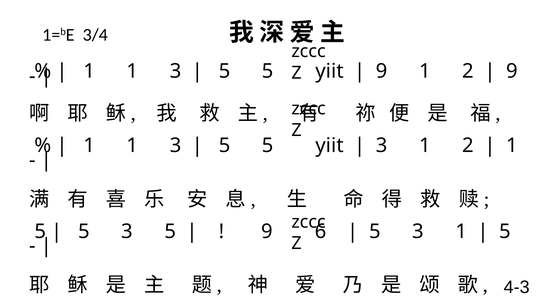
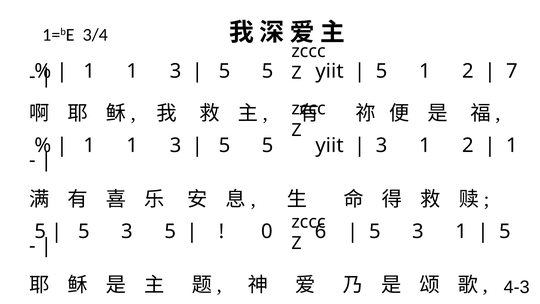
9 at (382, 71): 9 -> 5
9 at (512, 71): 9 -> 7
9 at (267, 231): 9 -> 0
